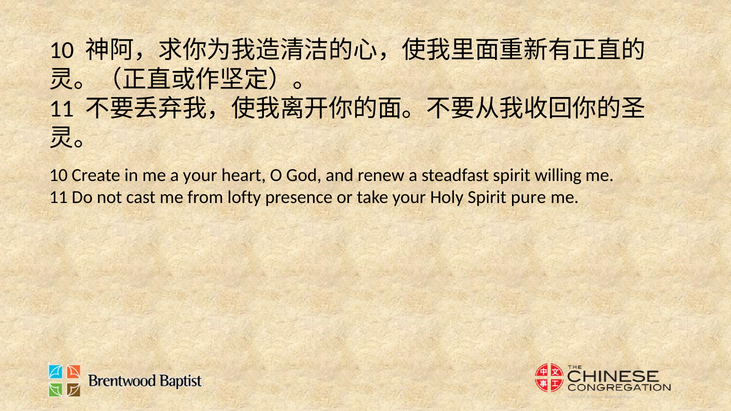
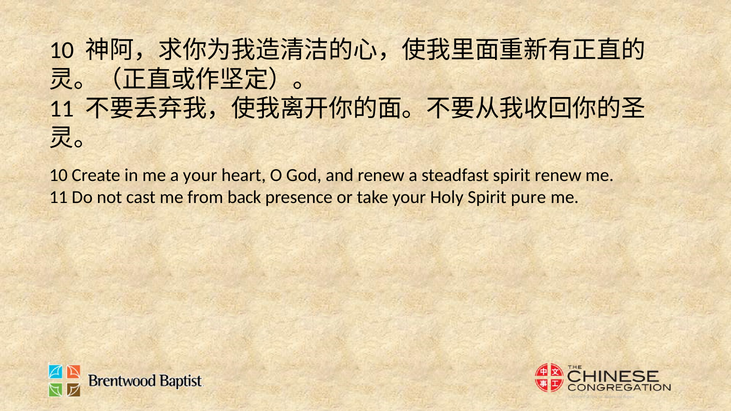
spirit willing: willing -> renew
lofty: lofty -> back
